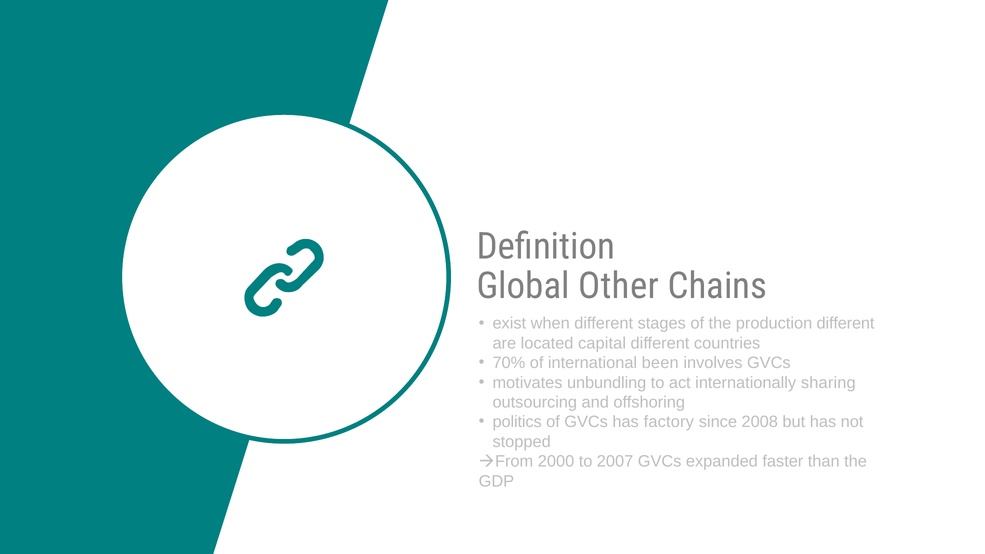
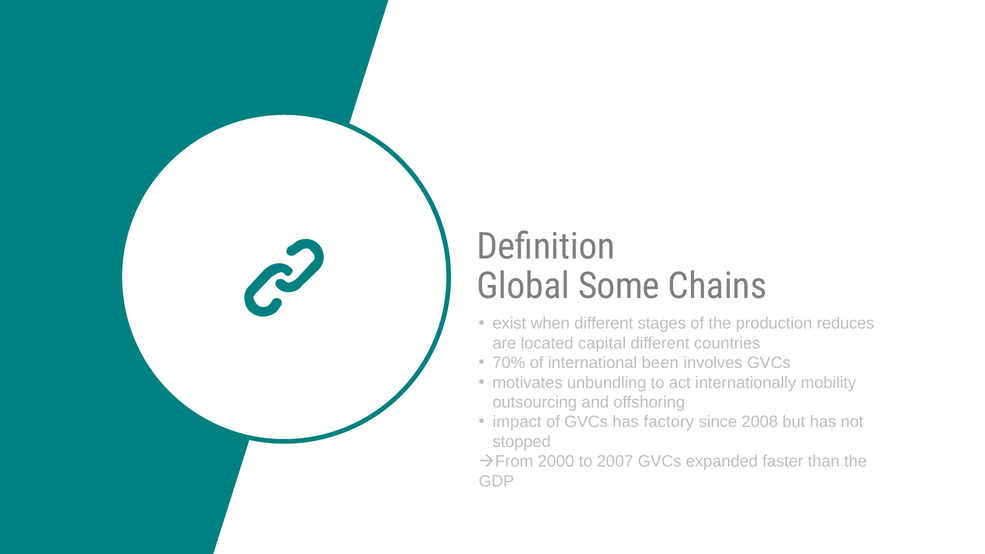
Other: Other -> Some
production different: different -> reduces
sharing: sharing -> mobility
politics: politics -> impact
